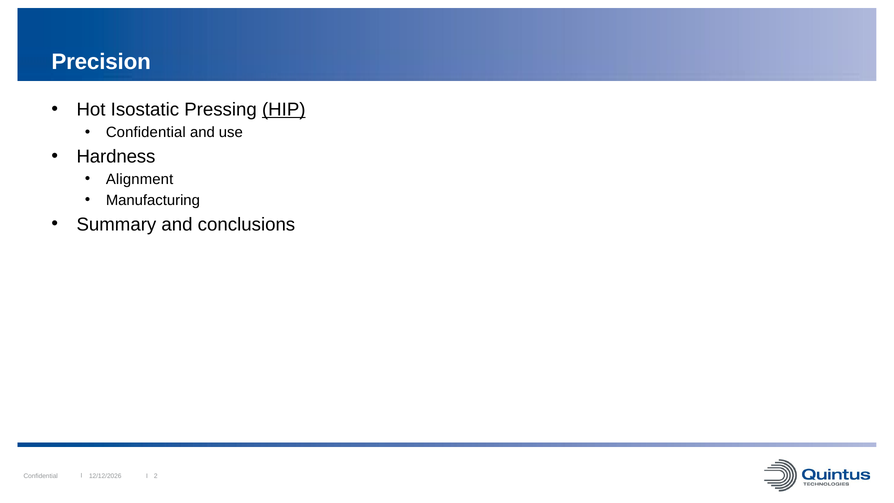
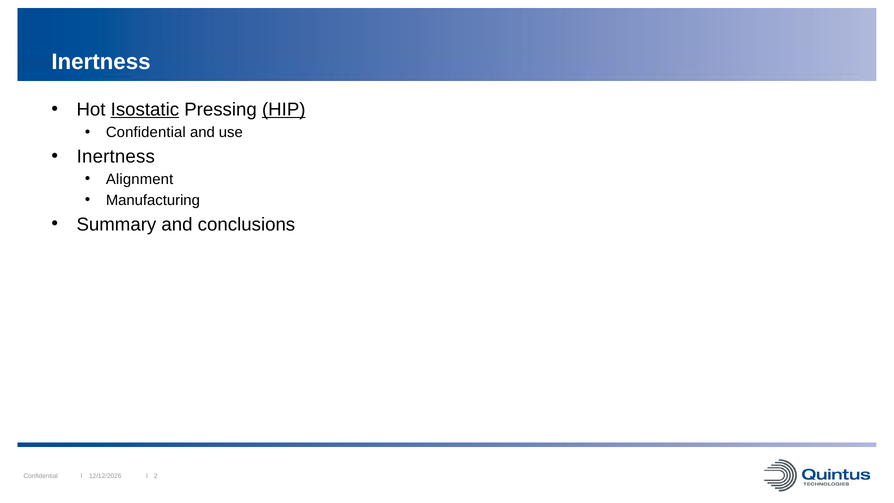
Precision at (101, 62): Precision -> Inertness
Isostatic underline: none -> present
Hardness at (116, 157): Hardness -> Inertness
